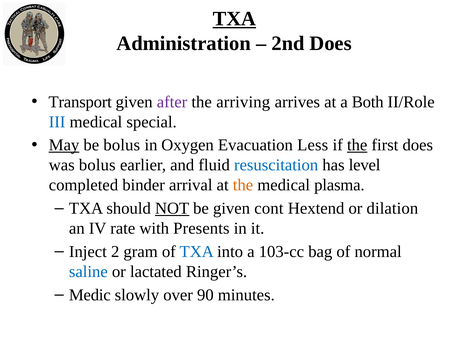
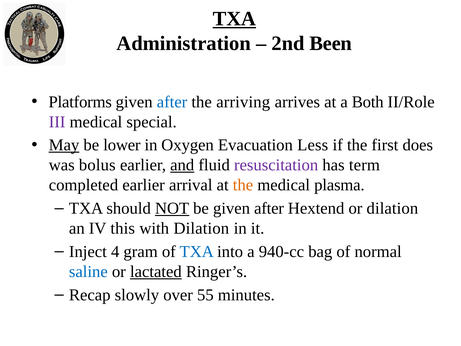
2nd Does: Does -> Been
Transport: Transport -> Platforms
after at (172, 102) colour: purple -> blue
III colour: blue -> purple
be bolus: bolus -> lower
the at (357, 145) underline: present -> none
and underline: none -> present
resuscitation colour: blue -> purple
level: level -> term
completed binder: binder -> earlier
be given cont: cont -> after
rate: rate -> this
with Presents: Presents -> Dilation
2: 2 -> 4
103-cc: 103-cc -> 940-cc
lactated underline: none -> present
Medic: Medic -> Recap
90: 90 -> 55
